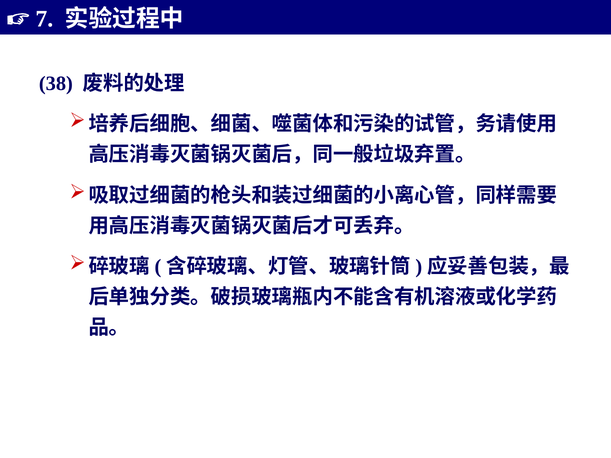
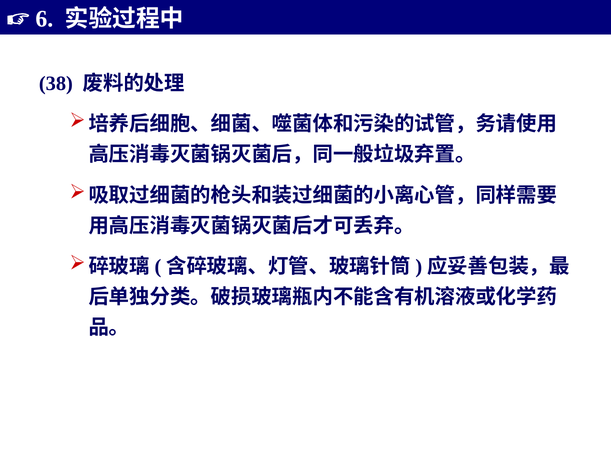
7: 7 -> 6
